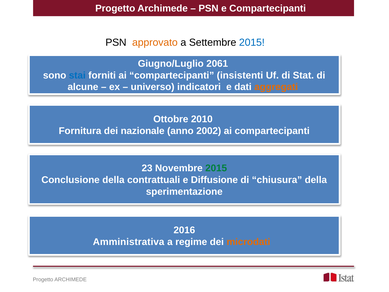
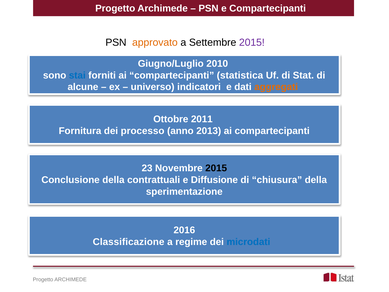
2015 at (252, 42) colour: blue -> purple
2061: 2061 -> 2010
insistenti: insistenti -> statistica
2010: 2010 -> 2011
nazionale: nazionale -> processo
2002: 2002 -> 2013
2015 at (216, 168) colour: green -> black
Amministrativa: Amministrativa -> Classificazione
microdati colour: orange -> blue
